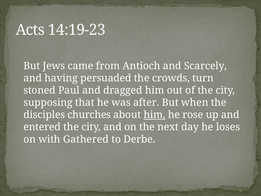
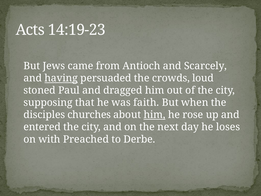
having underline: none -> present
turn: turn -> loud
after: after -> faith
Gathered: Gathered -> Preached
